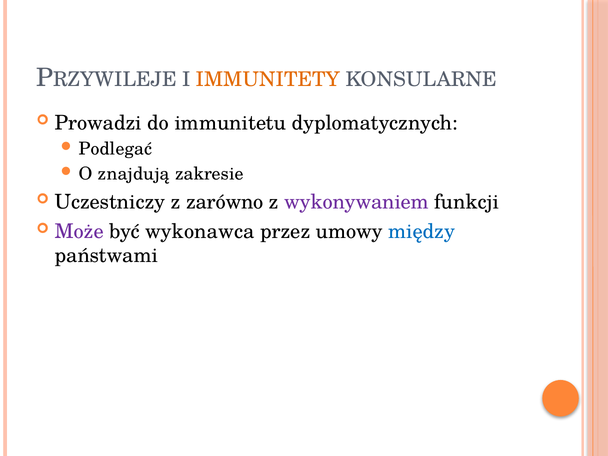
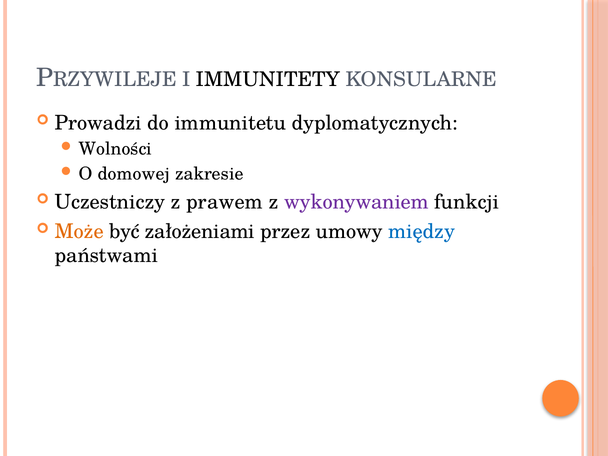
IMMUNITETY colour: orange -> black
Podlegać: Podlegać -> Wolności
znajdują: znajdują -> domowej
zarówno: zarówno -> prawem
Może colour: purple -> orange
wykonawca: wykonawca -> założeniami
